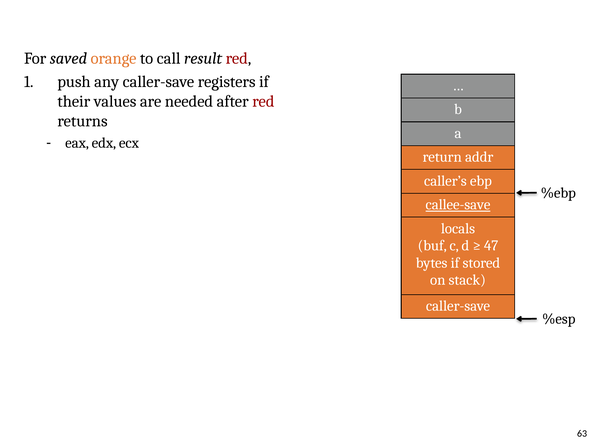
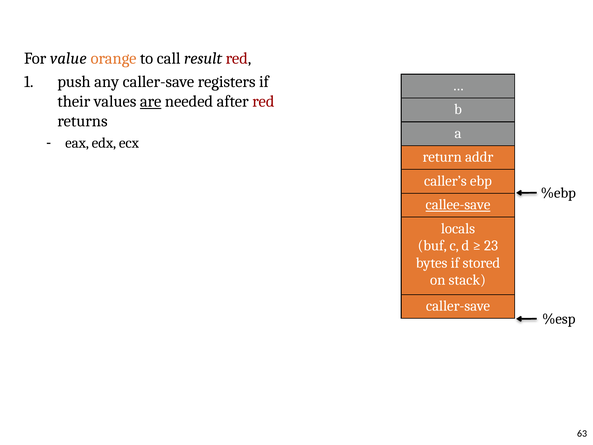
saved: saved -> value
are underline: none -> present
47: 47 -> 23
